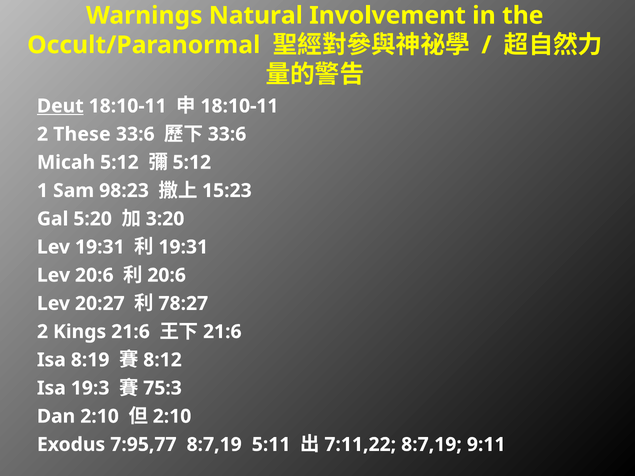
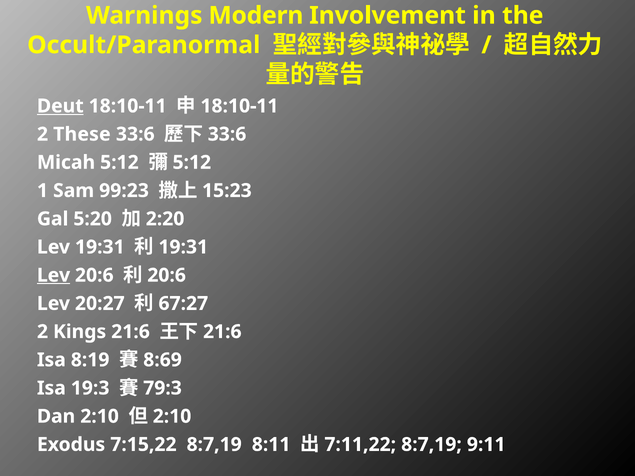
Natural: Natural -> Modern
98:23: 98:23 -> 99:23
3:20: 3:20 -> 2:20
Lev at (54, 275) underline: none -> present
78:27: 78:27 -> 67:27
8:12: 8:12 -> 8:69
75:3: 75:3 -> 79:3
7:95,77: 7:95,77 -> 7:15,22
5:11: 5:11 -> 8:11
